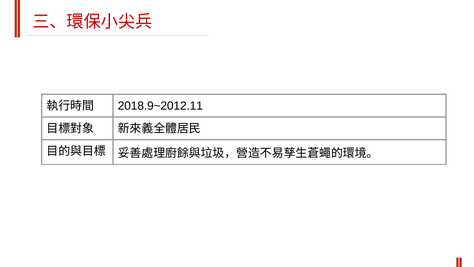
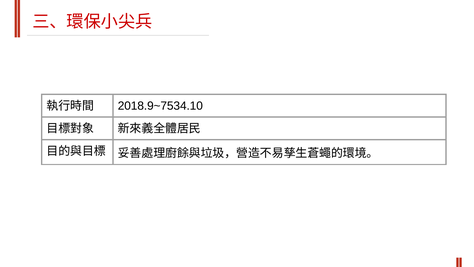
2018.9~2012.11: 2018.9~2012.11 -> 2018.9~7534.10
